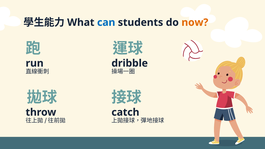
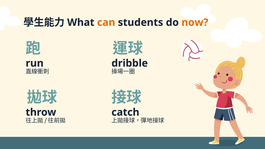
can colour: blue -> orange
